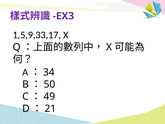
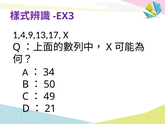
1,5,9,33,17: 1,5,9,33,17 -> 1,4,9,13,17
